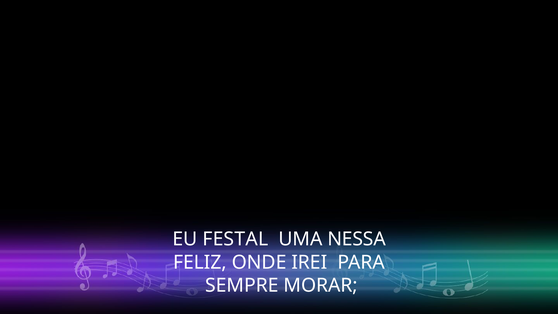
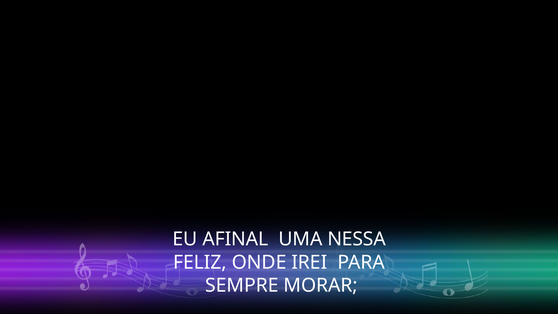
FESTAL: FESTAL -> AFINAL
